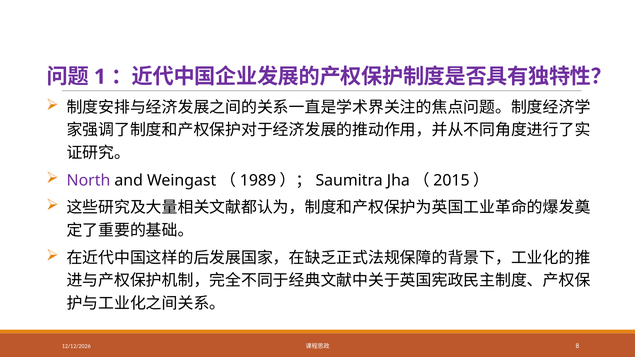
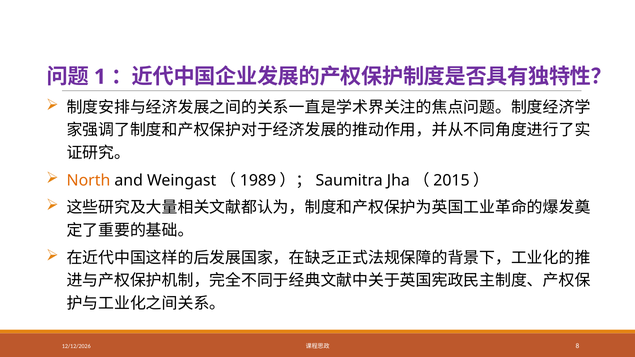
North colour: purple -> orange
